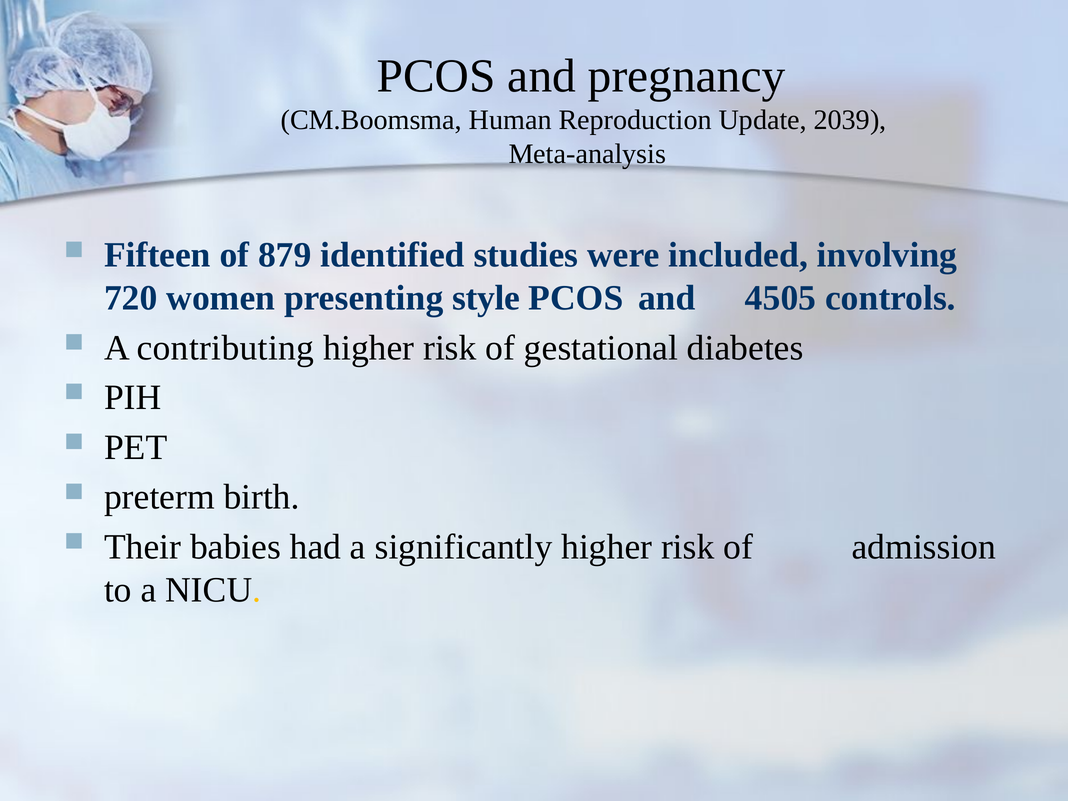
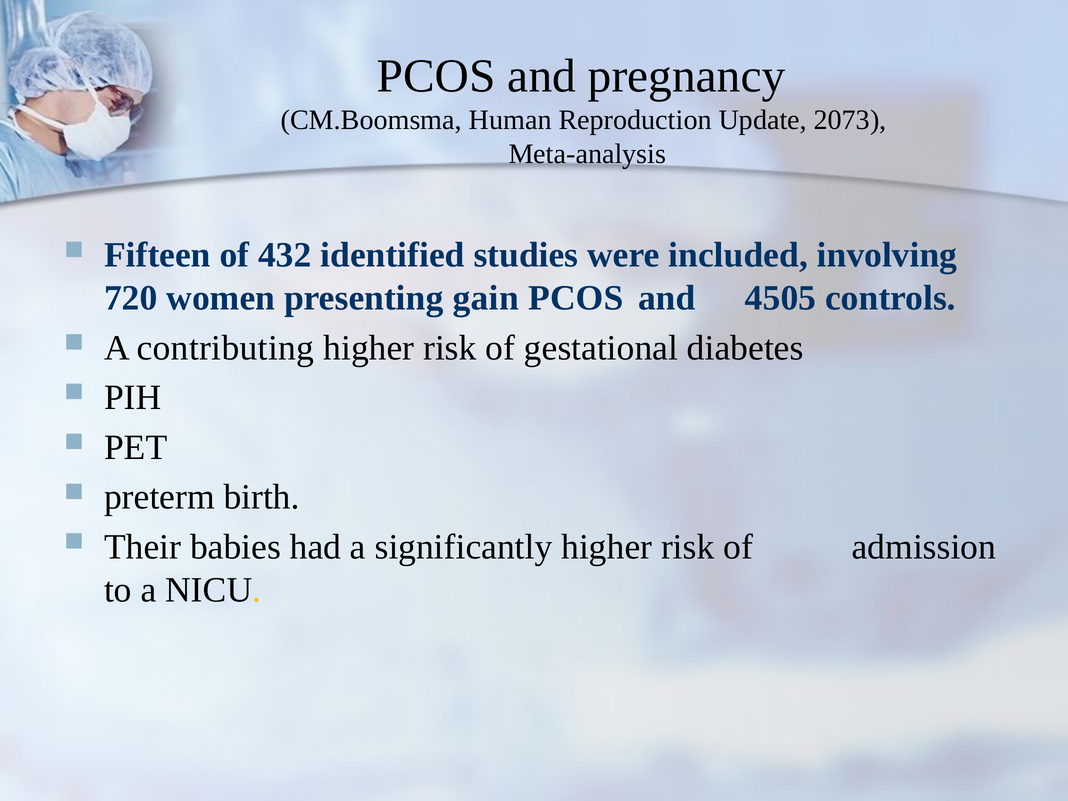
2039: 2039 -> 2073
879: 879 -> 432
style: style -> gain
